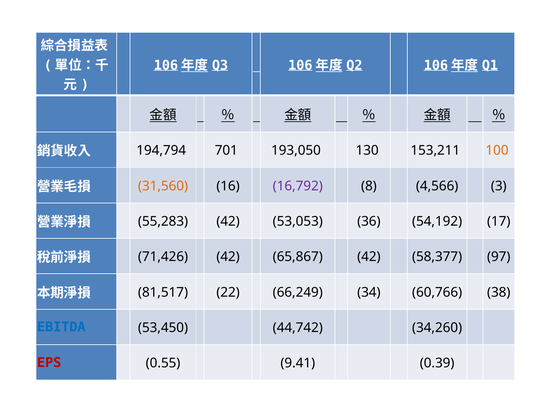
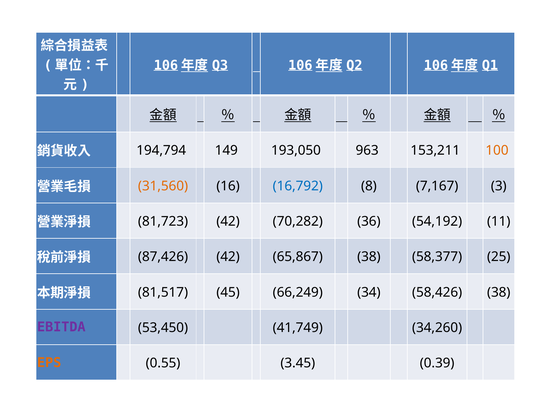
701: 701 -> 149
130: 130 -> 963
16,792 colour: purple -> blue
4,566: 4,566 -> 7,167
55,283: 55,283 -> 81,723
53,053: 53,053 -> 70,282
17: 17 -> 11
71,426: 71,426 -> 87,426
65,867 42: 42 -> 38
97: 97 -> 25
22: 22 -> 45
60,766: 60,766 -> 58,426
EBITDA colour: blue -> purple
44,742: 44,742 -> 41,749
EPS colour: red -> orange
9.41: 9.41 -> 3.45
